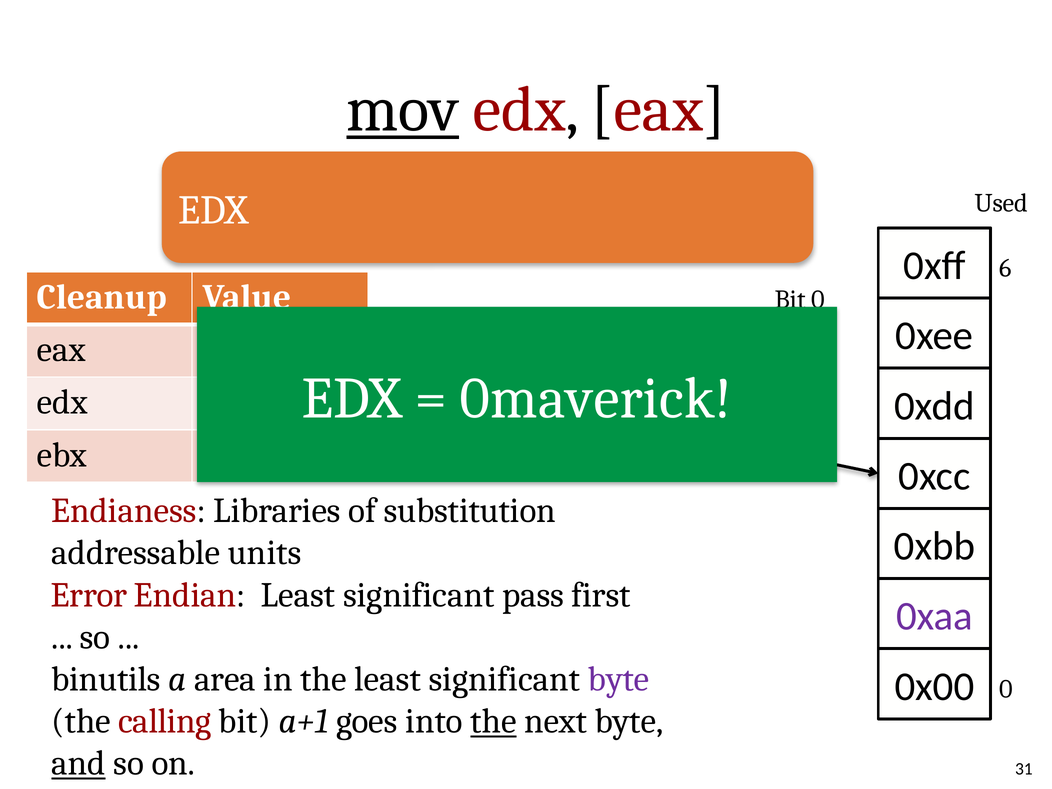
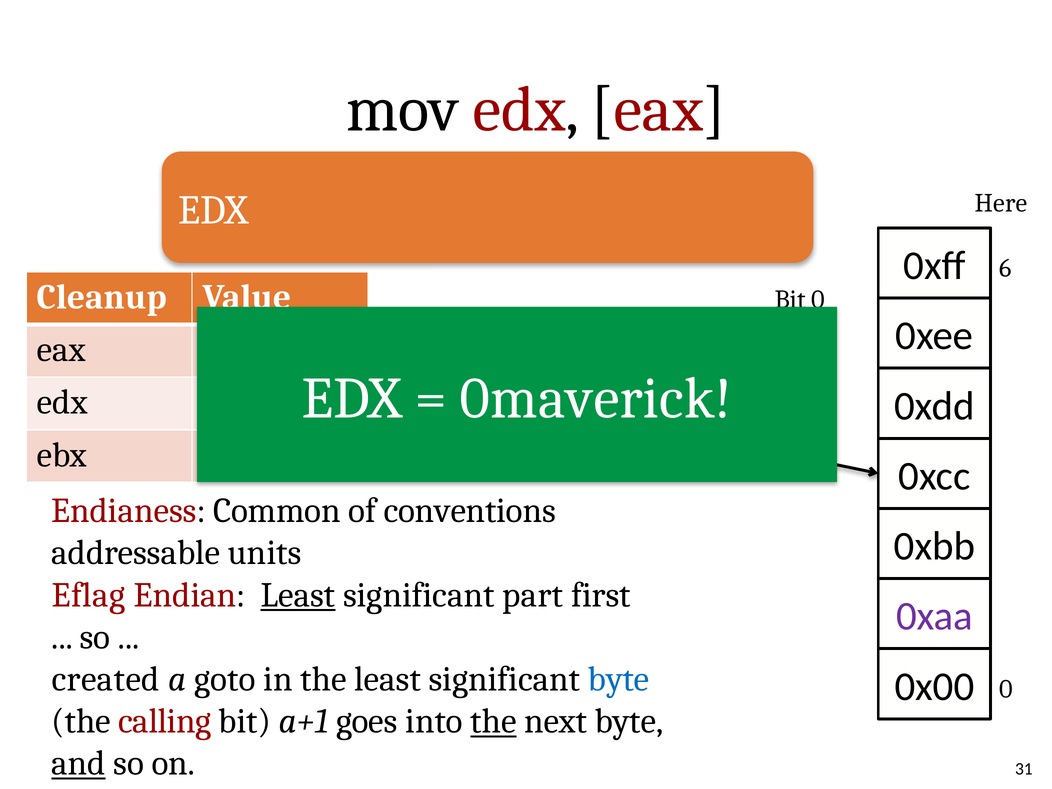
mov underline: present -> none
Used: Used -> Here
Libraries: Libraries -> Common
substitution: substitution -> conventions
Error: Error -> Eflag
Least at (298, 595) underline: none -> present
pass: pass -> part
binutils: binutils -> created
area: area -> goto
byte at (619, 679) colour: purple -> blue
